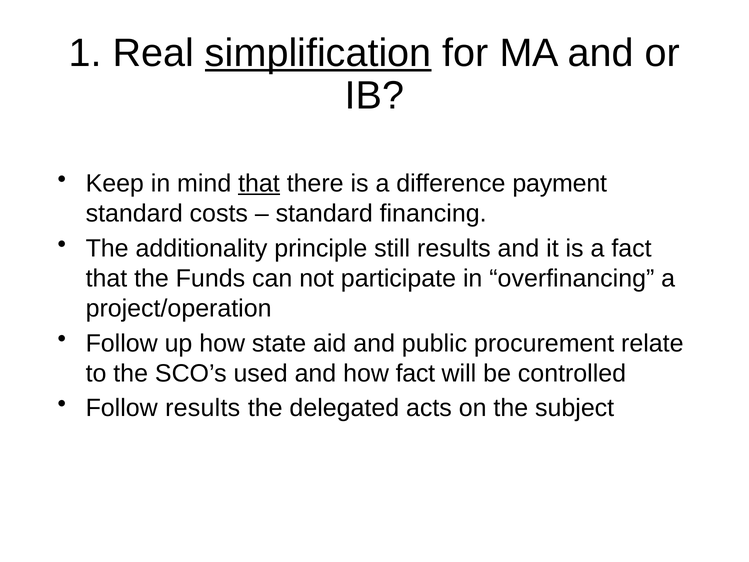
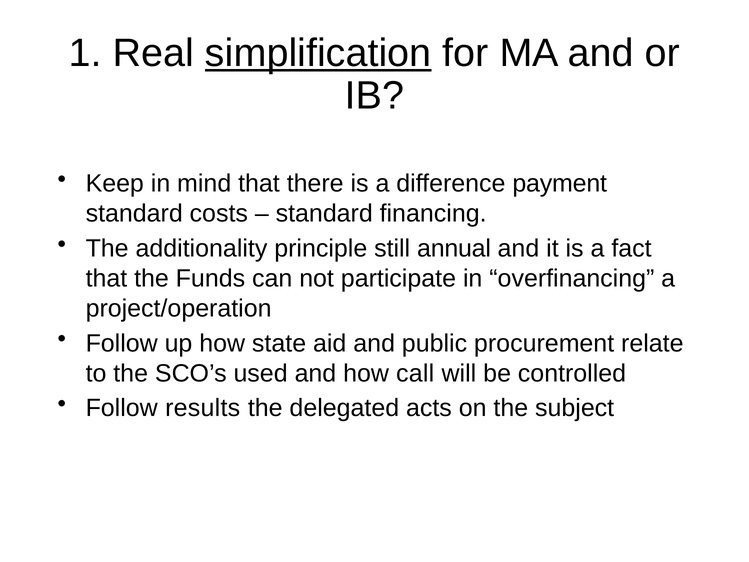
that at (259, 183) underline: present -> none
still results: results -> annual
how fact: fact -> call
